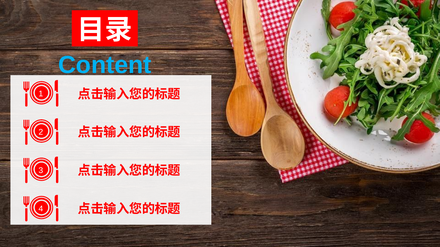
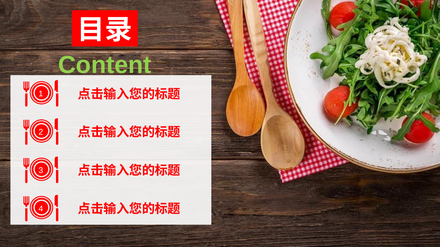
Content colour: light blue -> light green
